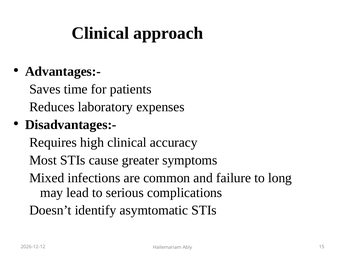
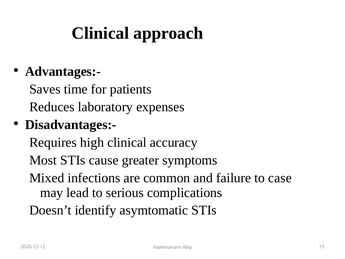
long: long -> case
